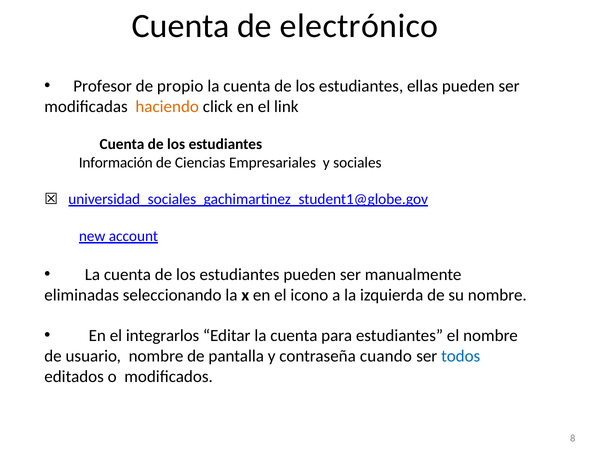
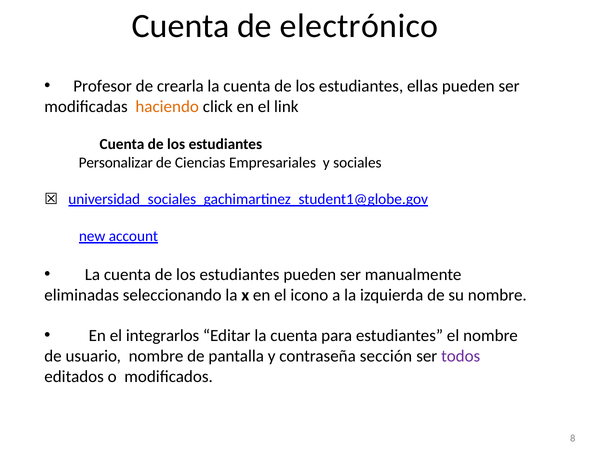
propio: propio -> crearla
Información: Información -> Personalizar
cuando: cuando -> sección
todos colour: blue -> purple
